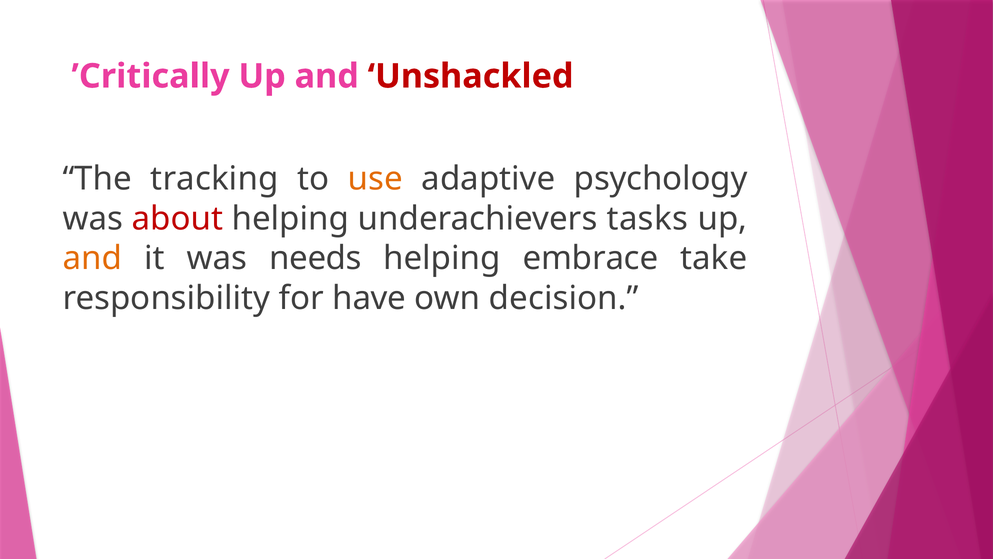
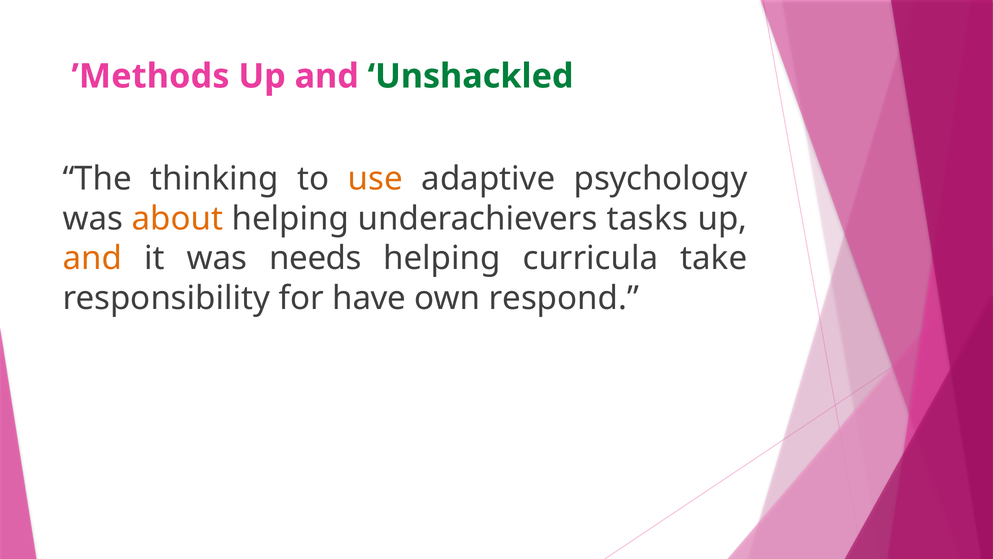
Critically: Critically -> Methods
Unshackled colour: red -> green
tracking: tracking -> thinking
about colour: red -> orange
embrace: embrace -> curricula
decision: decision -> respond
